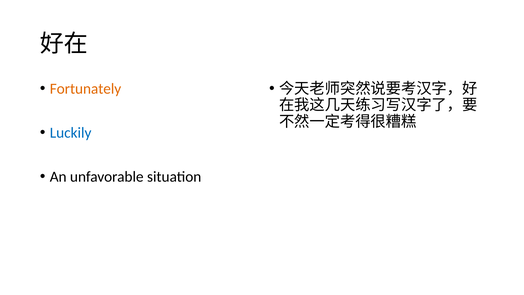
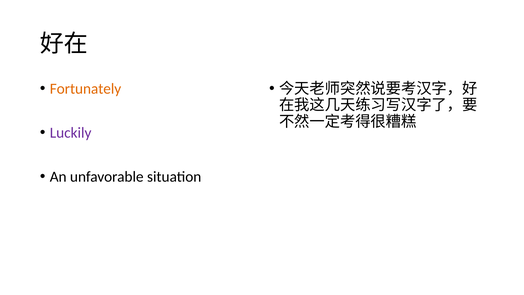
Luckily colour: blue -> purple
